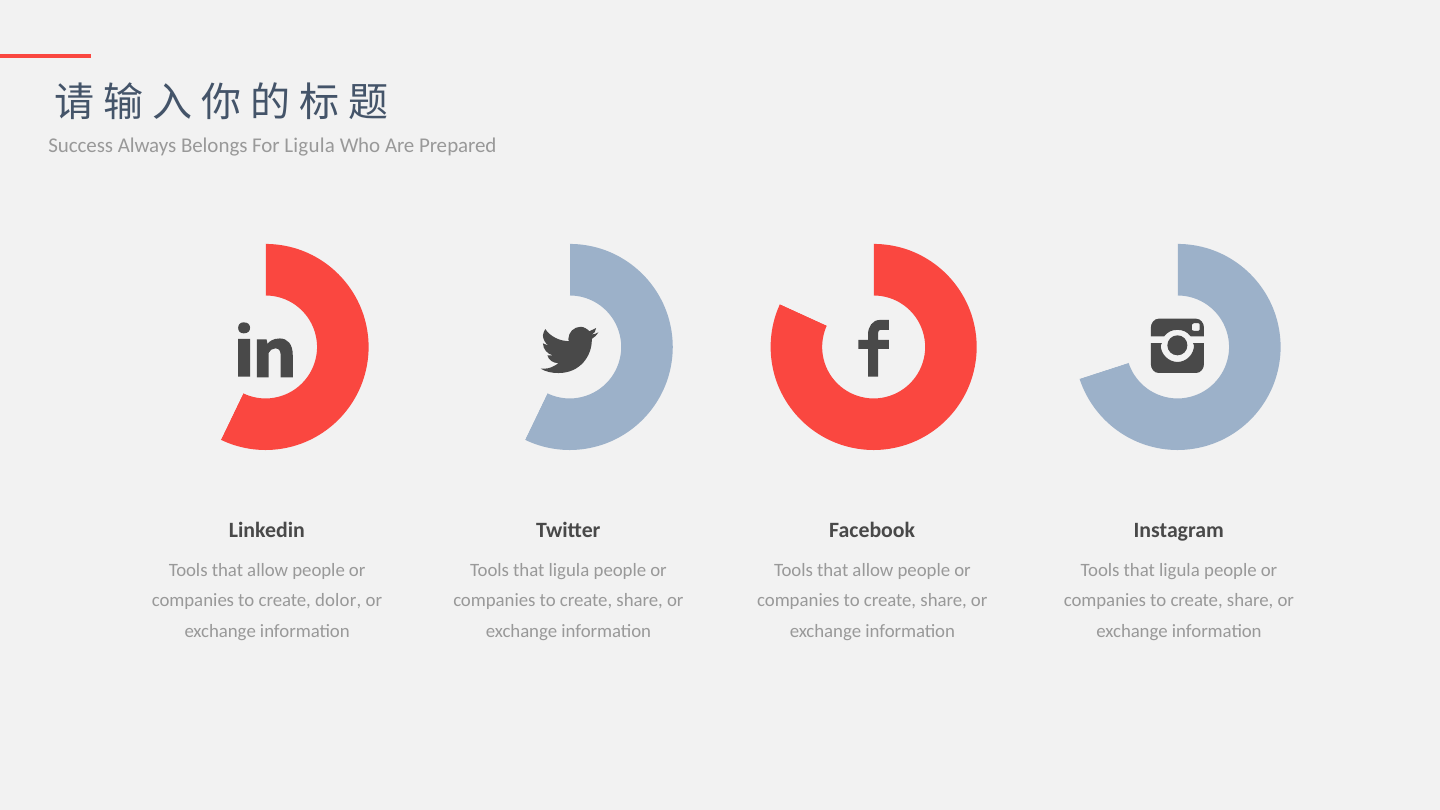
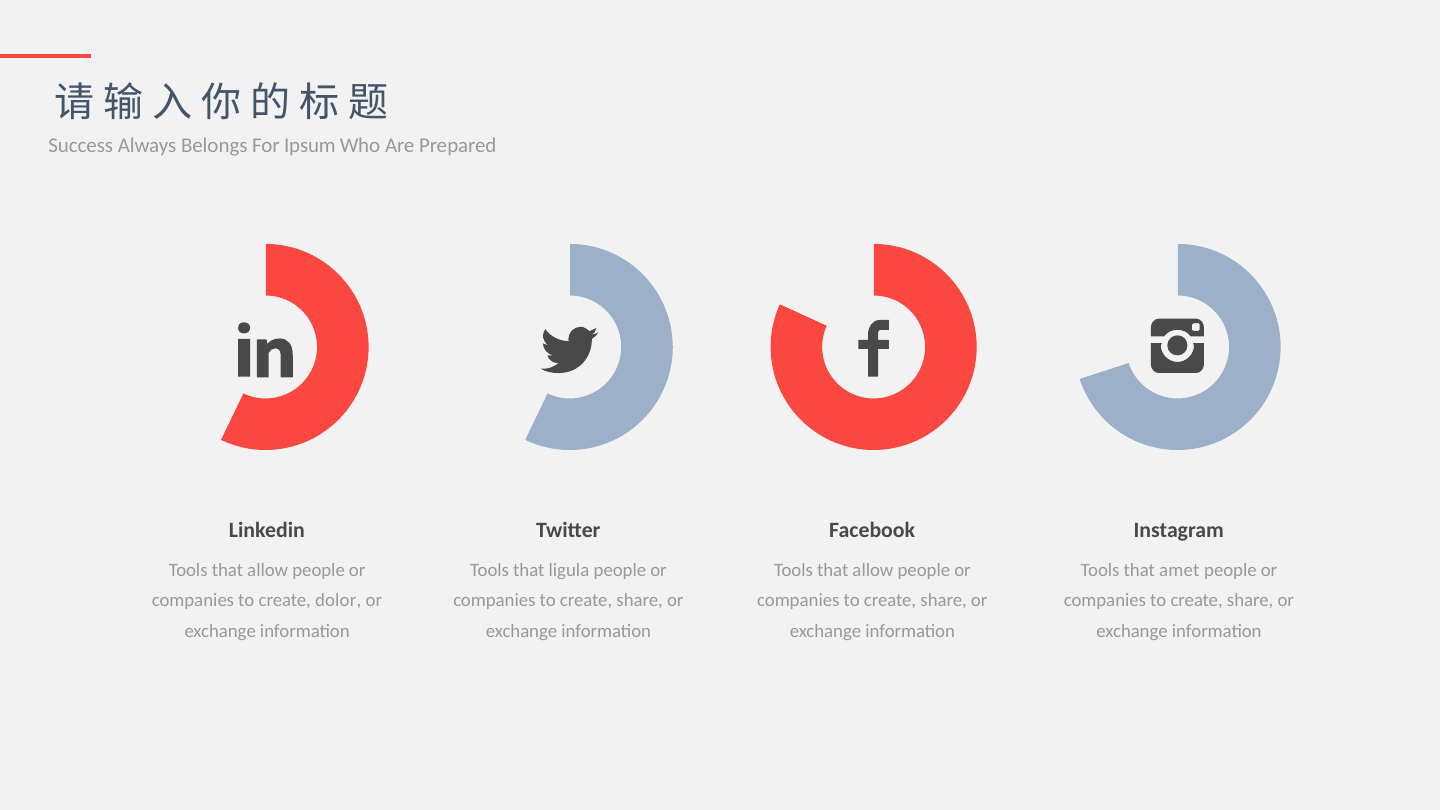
For Ligula: Ligula -> Ipsum
ligula at (1179, 570): ligula -> amet
